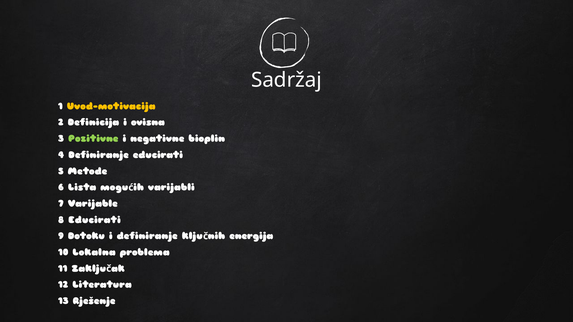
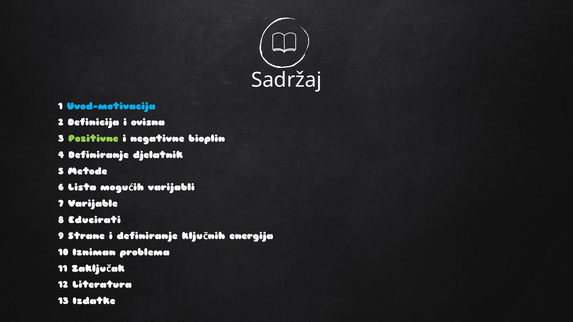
Uvod-motivacija colour: yellow -> light blue
Definiranje educirati: educirati -> djelatnik
Dotoku: Dotoku -> Strane
Lokalna: Lokalna -> Izniman
Rješenje: Rješenje -> Izdatke
